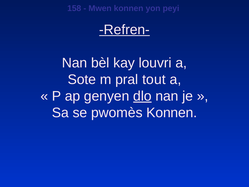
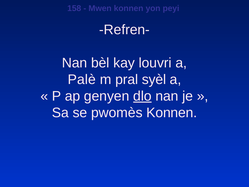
Refren- underline: present -> none
Sote: Sote -> Palè
tout: tout -> syèl
